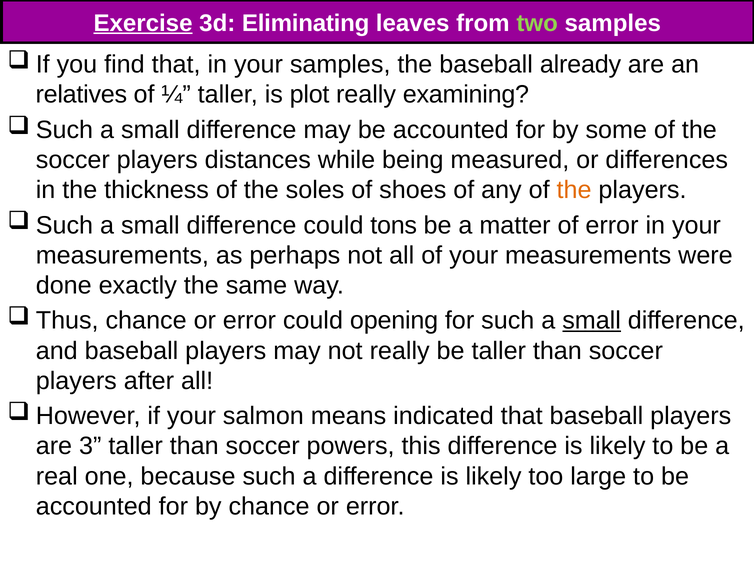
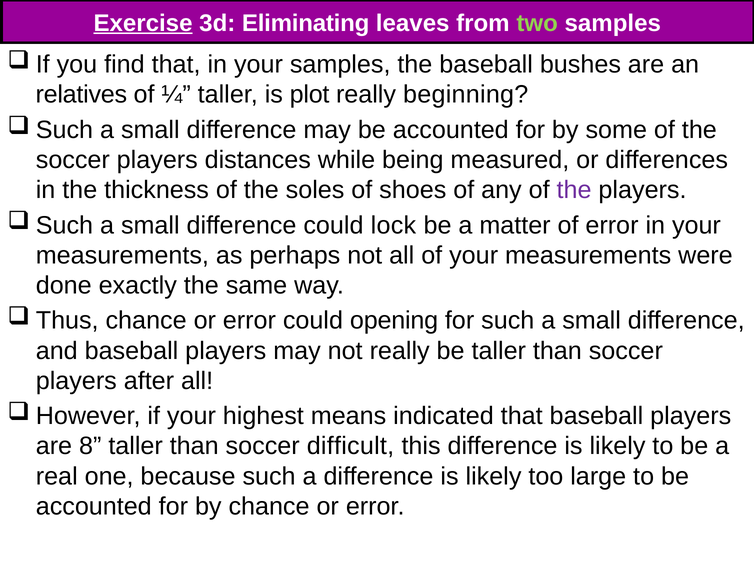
already: already -> bushes
examining: examining -> beginning
the at (574, 190) colour: orange -> purple
tons: tons -> lock
small at (592, 321) underline: present -> none
salmon: salmon -> highest
3: 3 -> 8
powers: powers -> difficult
